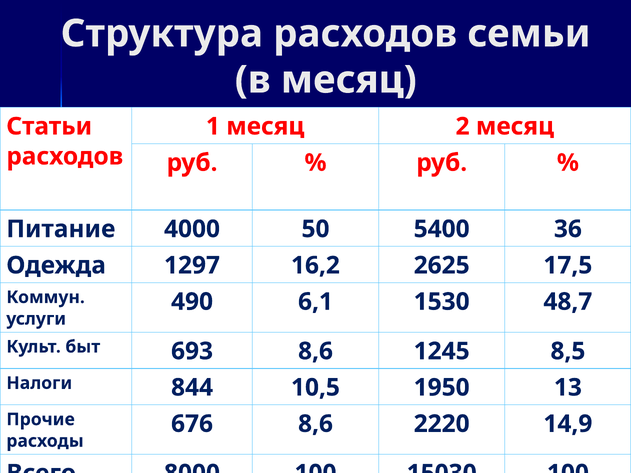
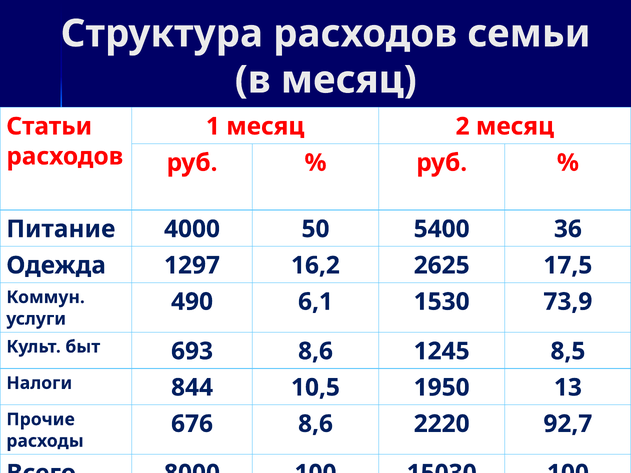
48,7: 48,7 -> 73,9
14,9: 14,9 -> 92,7
